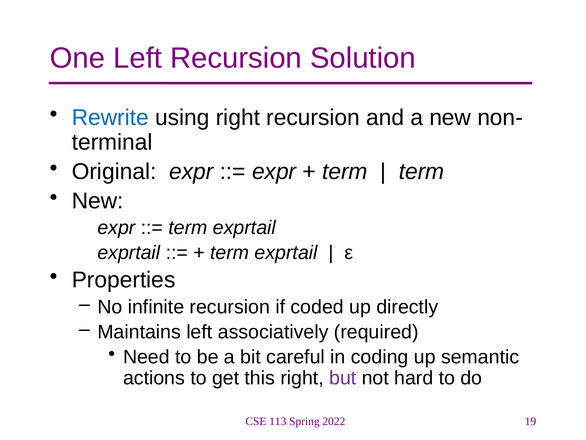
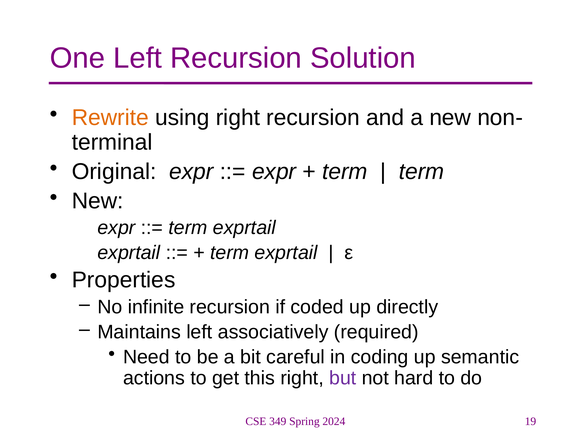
Rewrite colour: blue -> orange
113: 113 -> 349
2022: 2022 -> 2024
